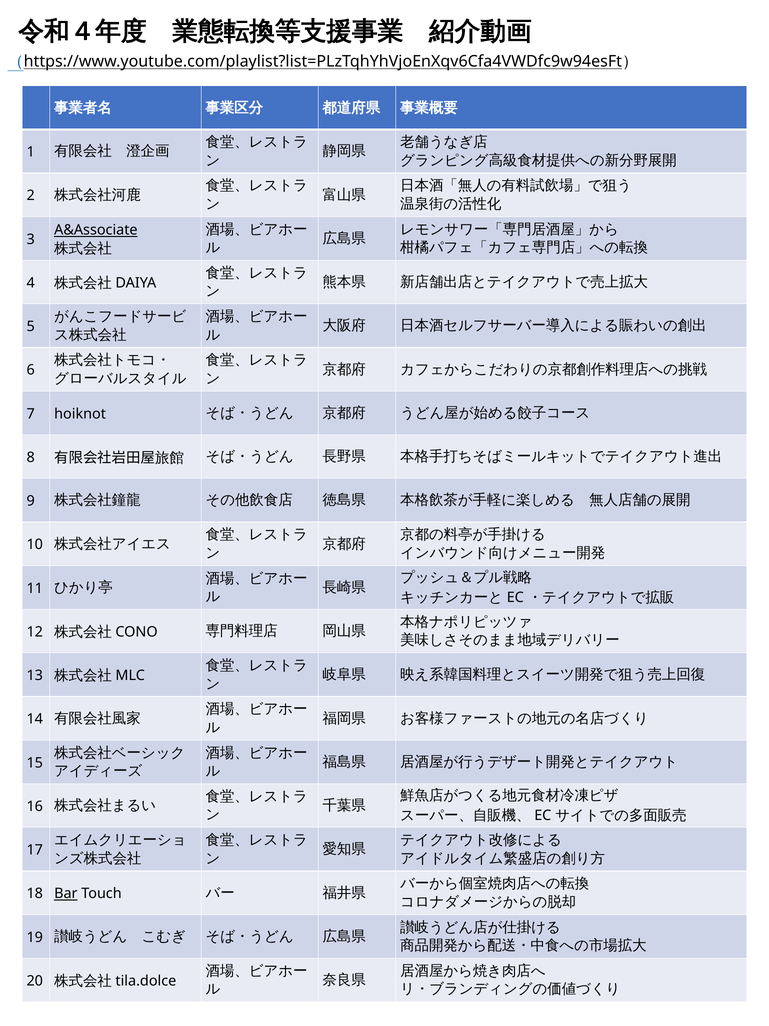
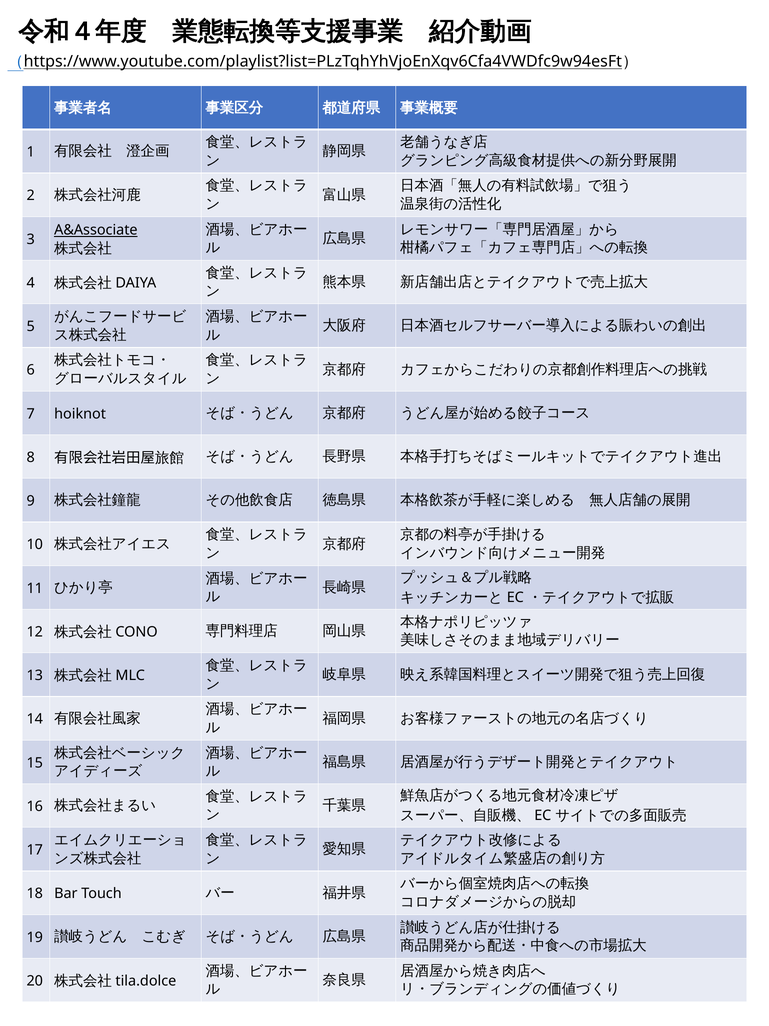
Bar underline: present -> none
